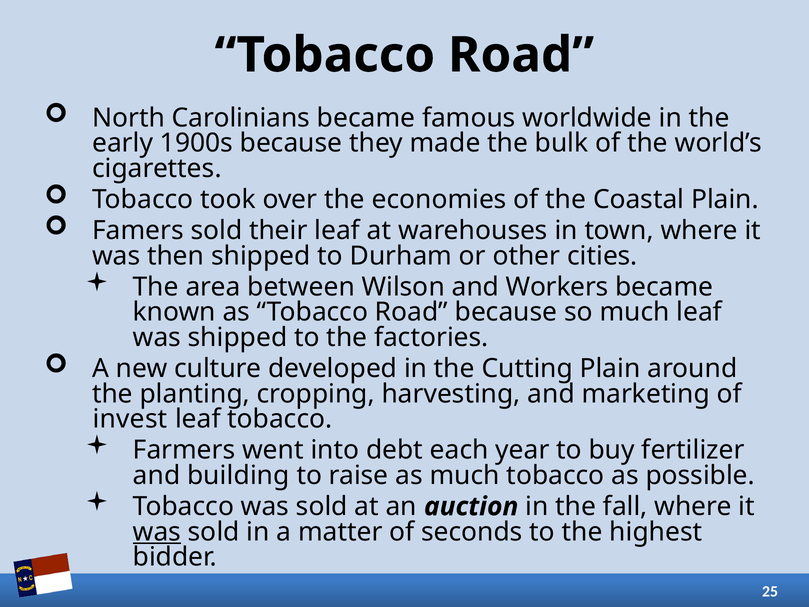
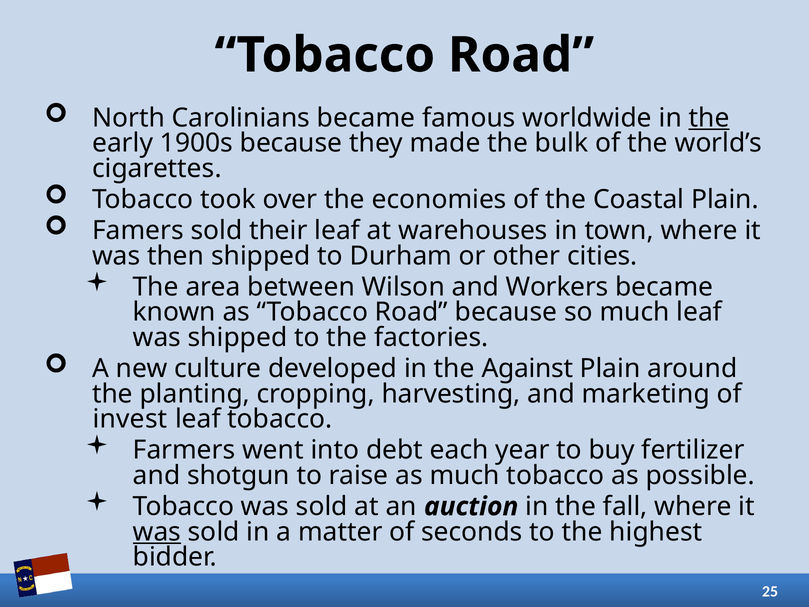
the at (709, 118) underline: none -> present
Cutting: Cutting -> Against
building: building -> shotgun
